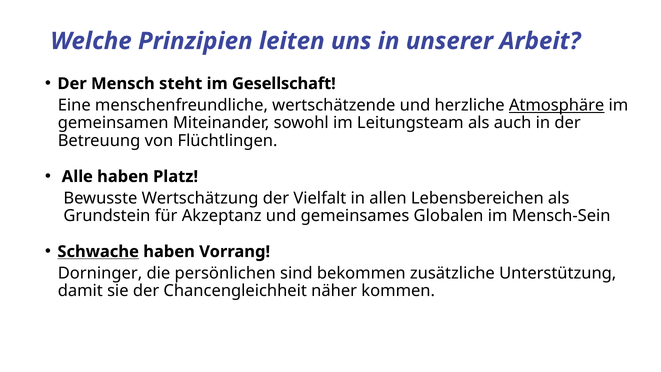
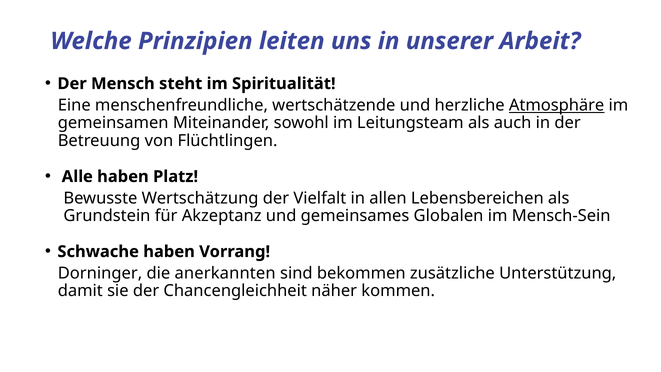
Gesellschaft: Gesellschaft -> Spiritualität
Schwache underline: present -> none
persönlichen: persönlichen -> anerkannten
